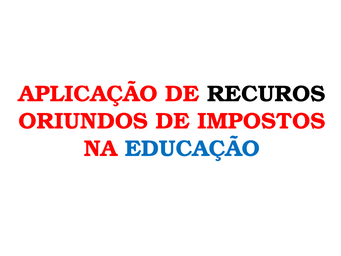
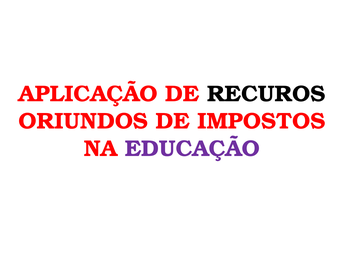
EDUCAÇÃO colour: blue -> purple
